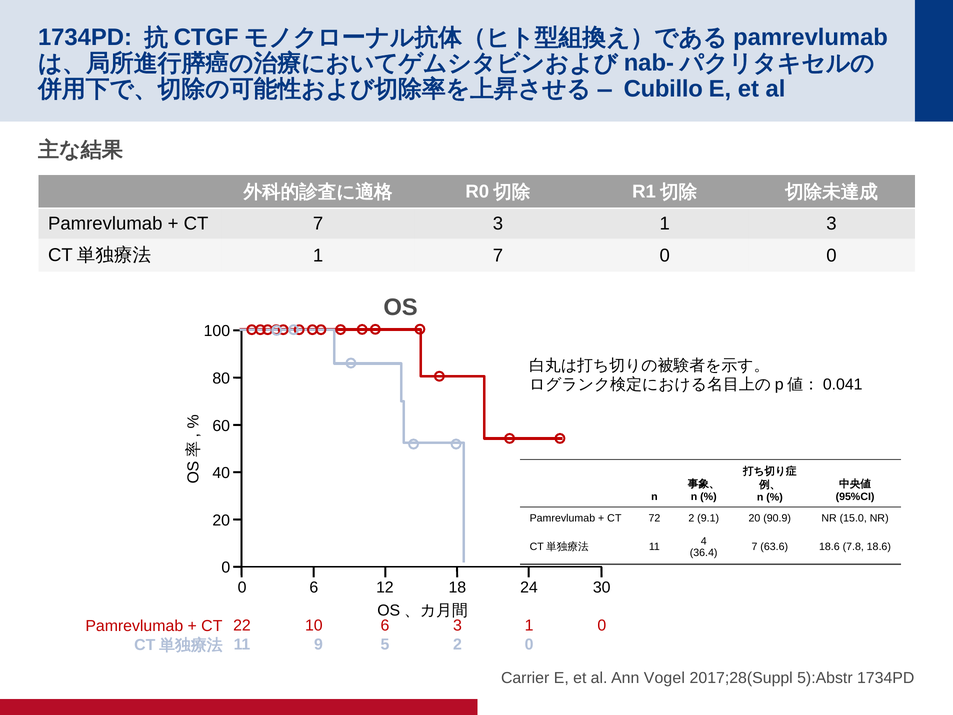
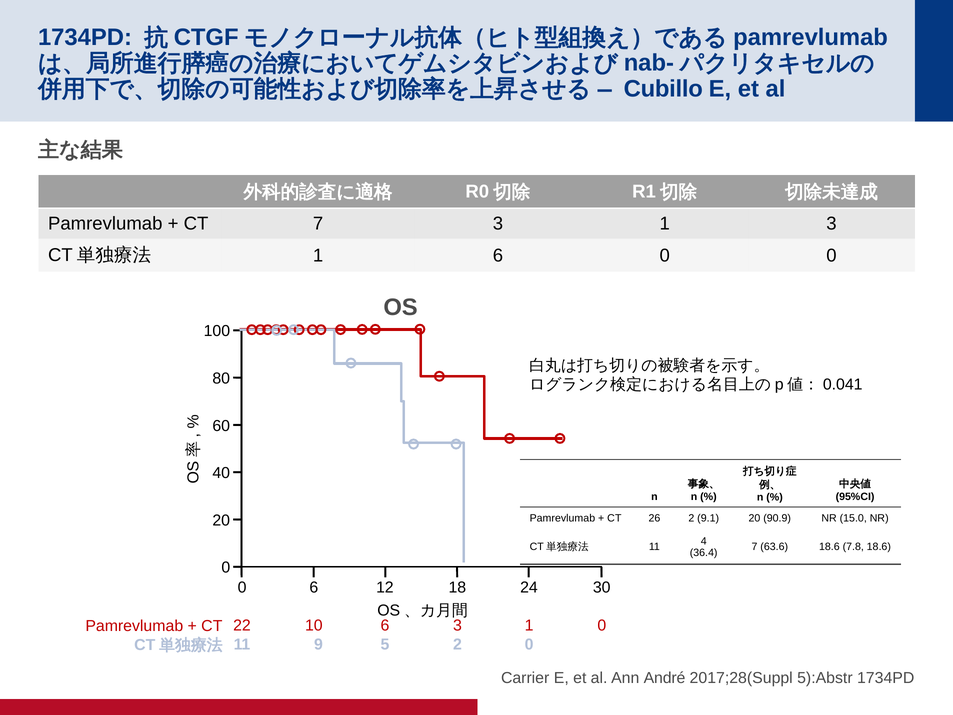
1 7: 7 -> 6
72: 72 -> 26
Vogel: Vogel -> André
